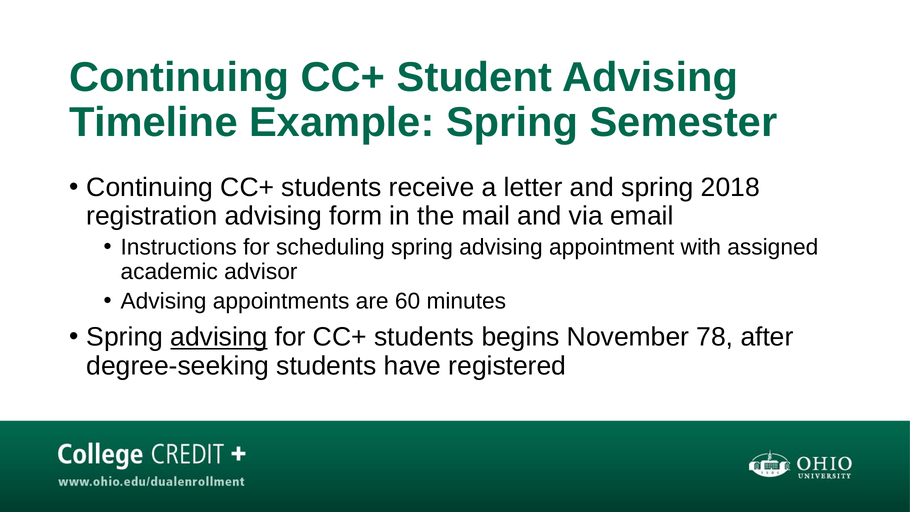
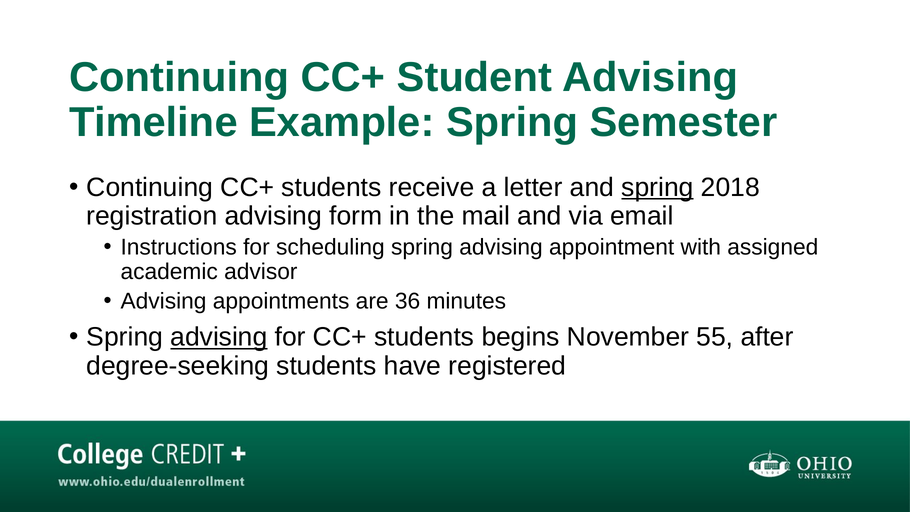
spring at (657, 187) underline: none -> present
60: 60 -> 36
78: 78 -> 55
